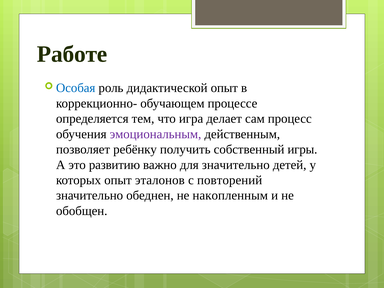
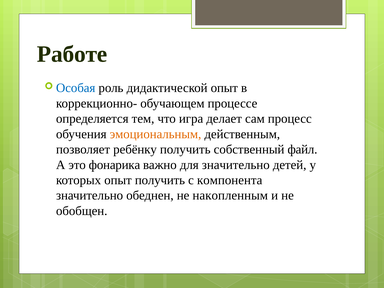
эмоциональным colour: purple -> orange
игры: игры -> файл
развитию: развитию -> фонарика
опыт эталонов: эталонов -> получить
повторений: повторений -> компонента
